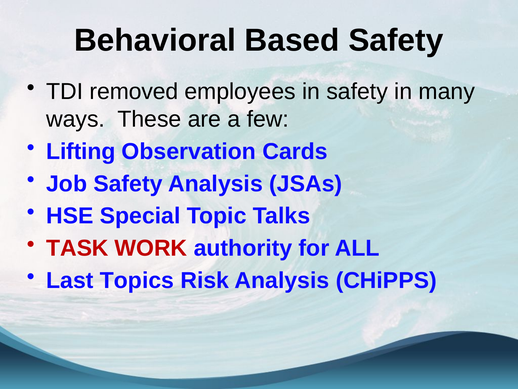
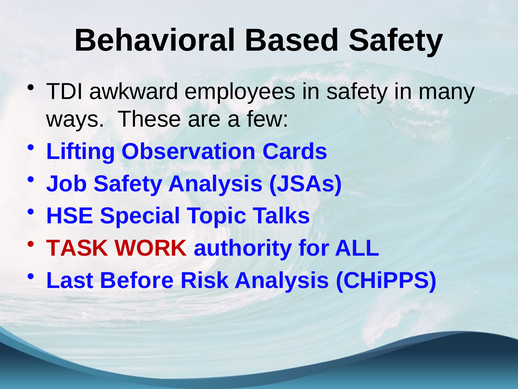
removed: removed -> awkward
Topics: Topics -> Before
